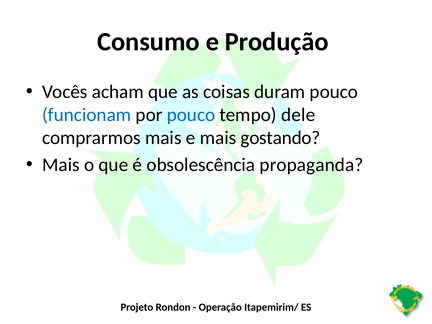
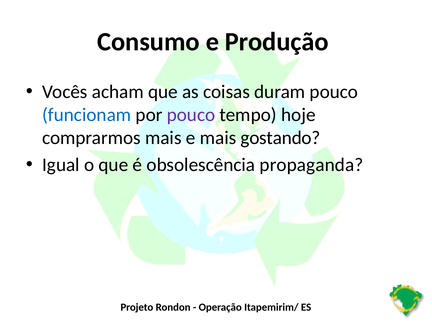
pouco at (191, 115) colour: blue -> purple
dele: dele -> hoje
Mais at (61, 165): Mais -> Igual
